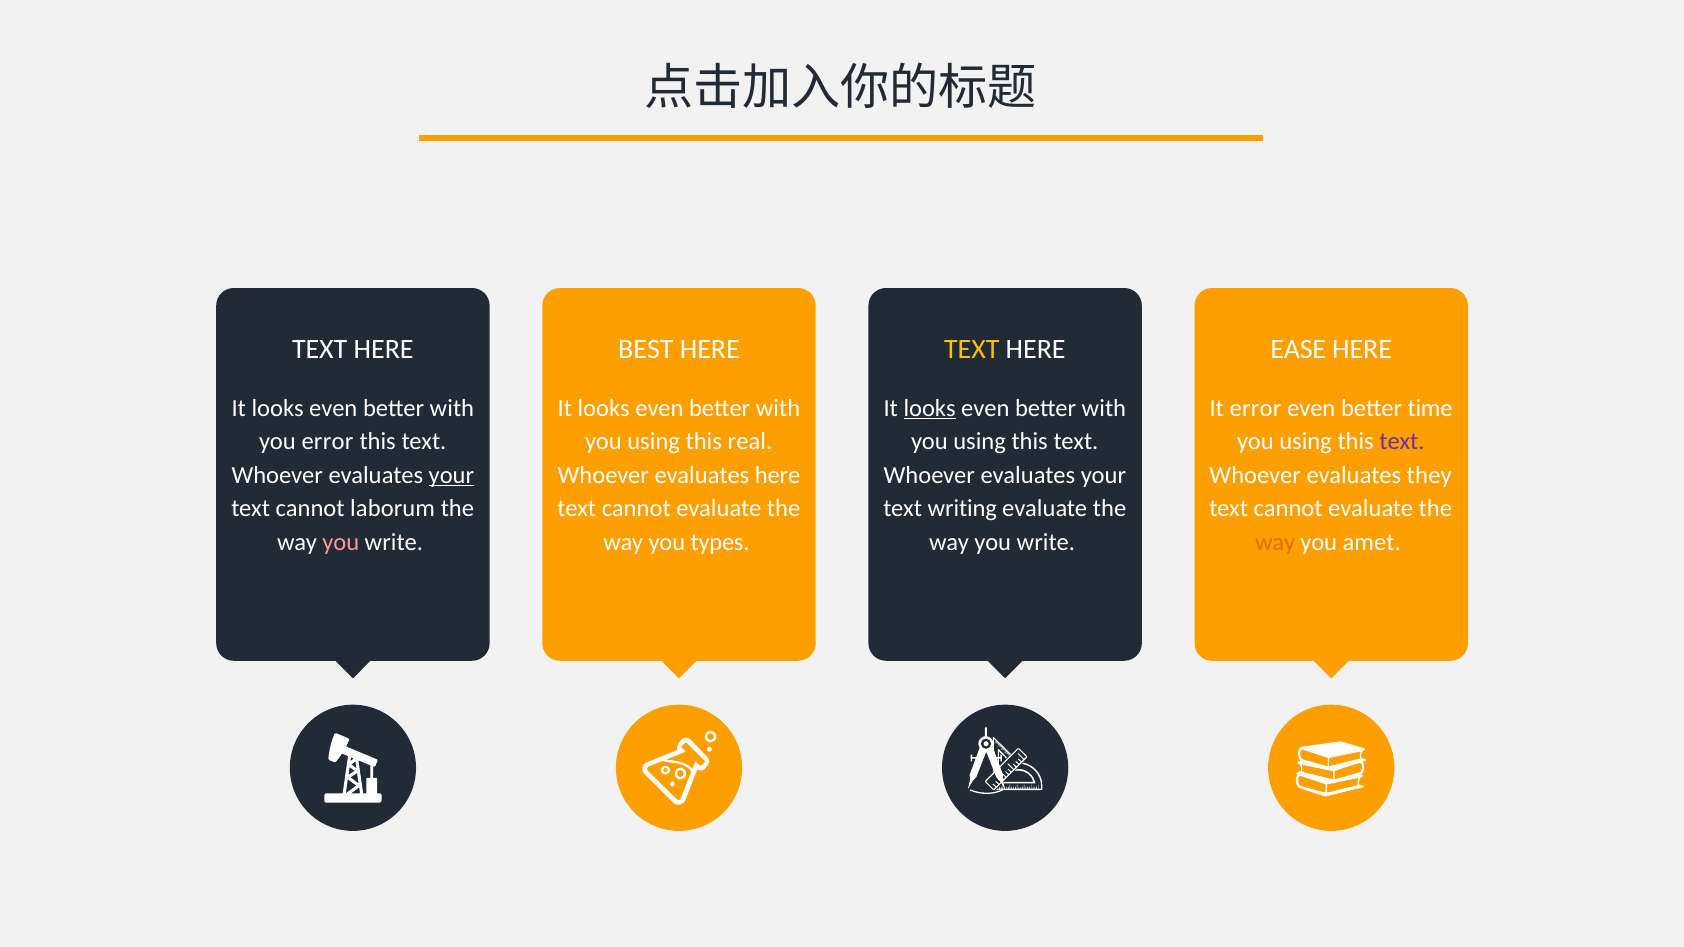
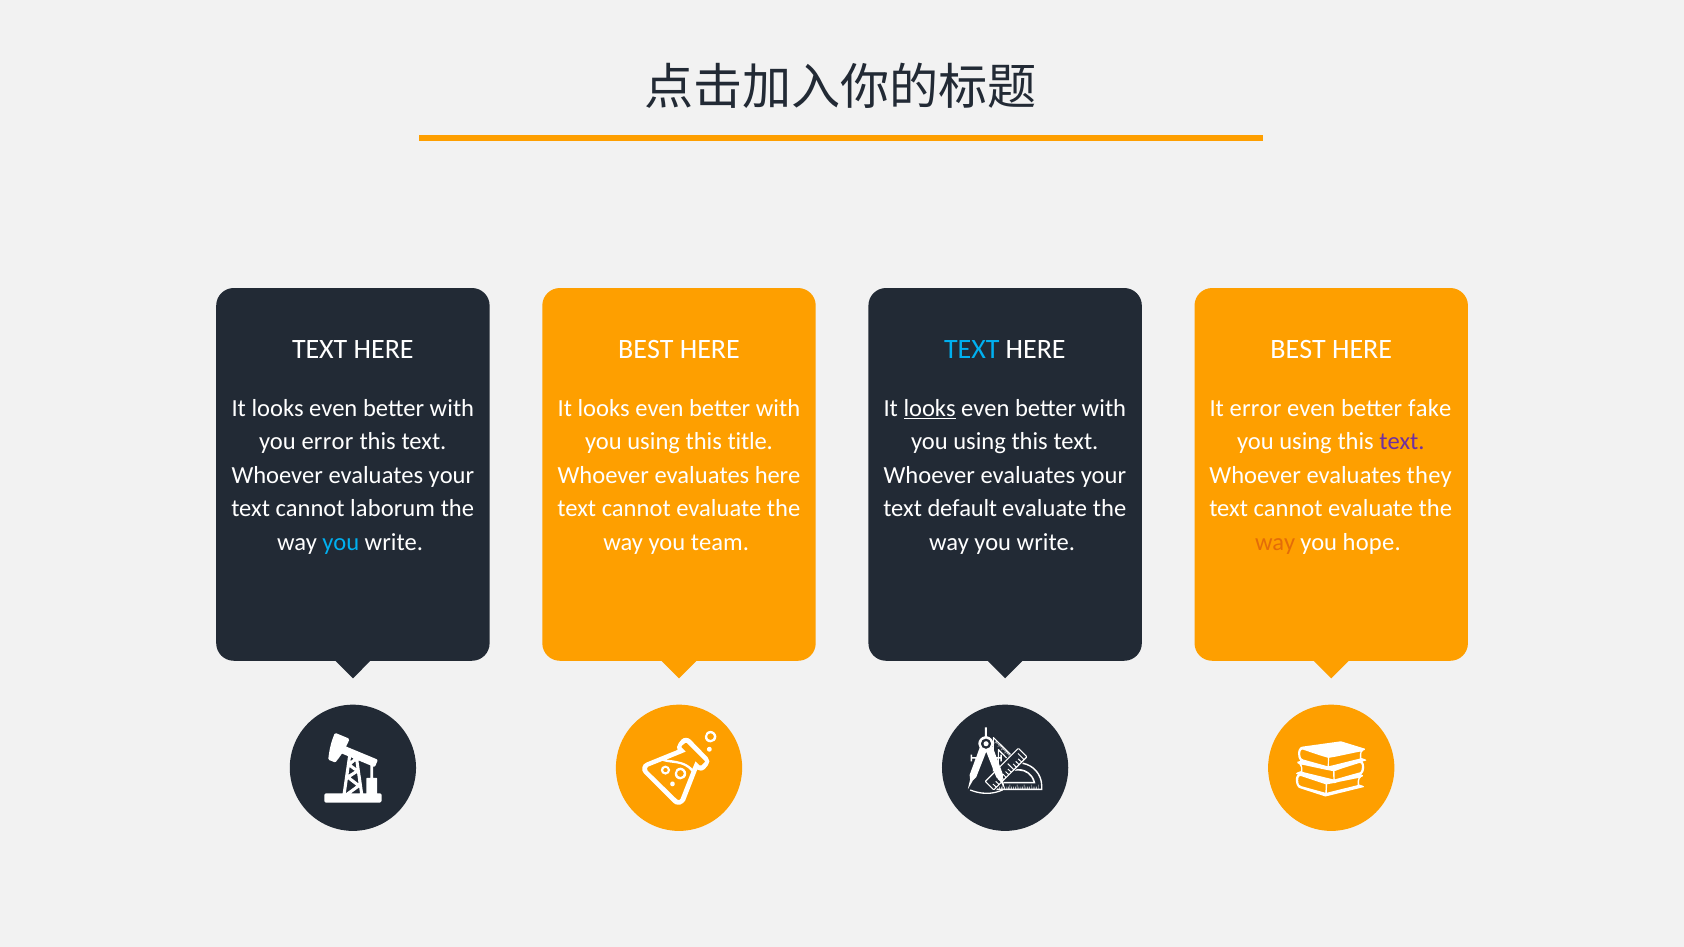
TEXT at (972, 349) colour: yellow -> light blue
EASE at (1298, 349): EASE -> BEST
time: time -> fake
real: real -> title
your at (451, 475) underline: present -> none
writing: writing -> default
you at (341, 543) colour: pink -> light blue
types: types -> team
amet: amet -> hope
